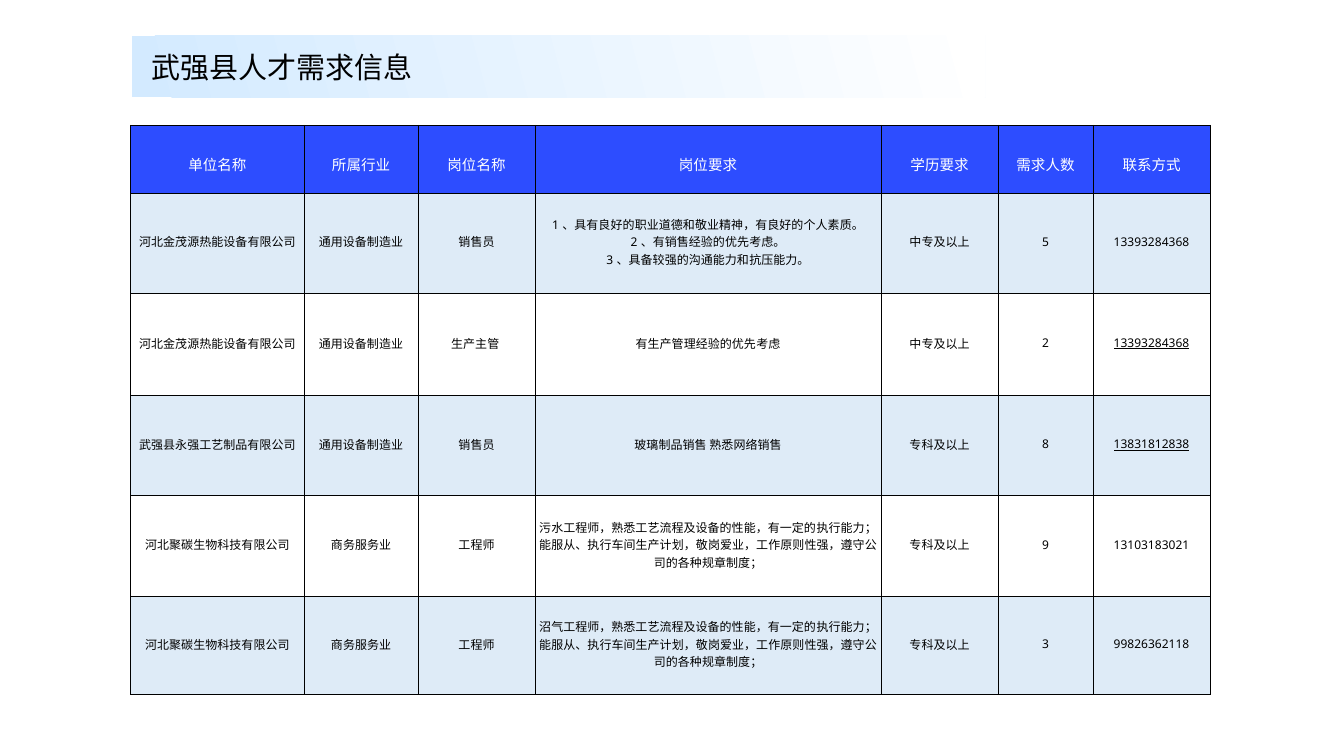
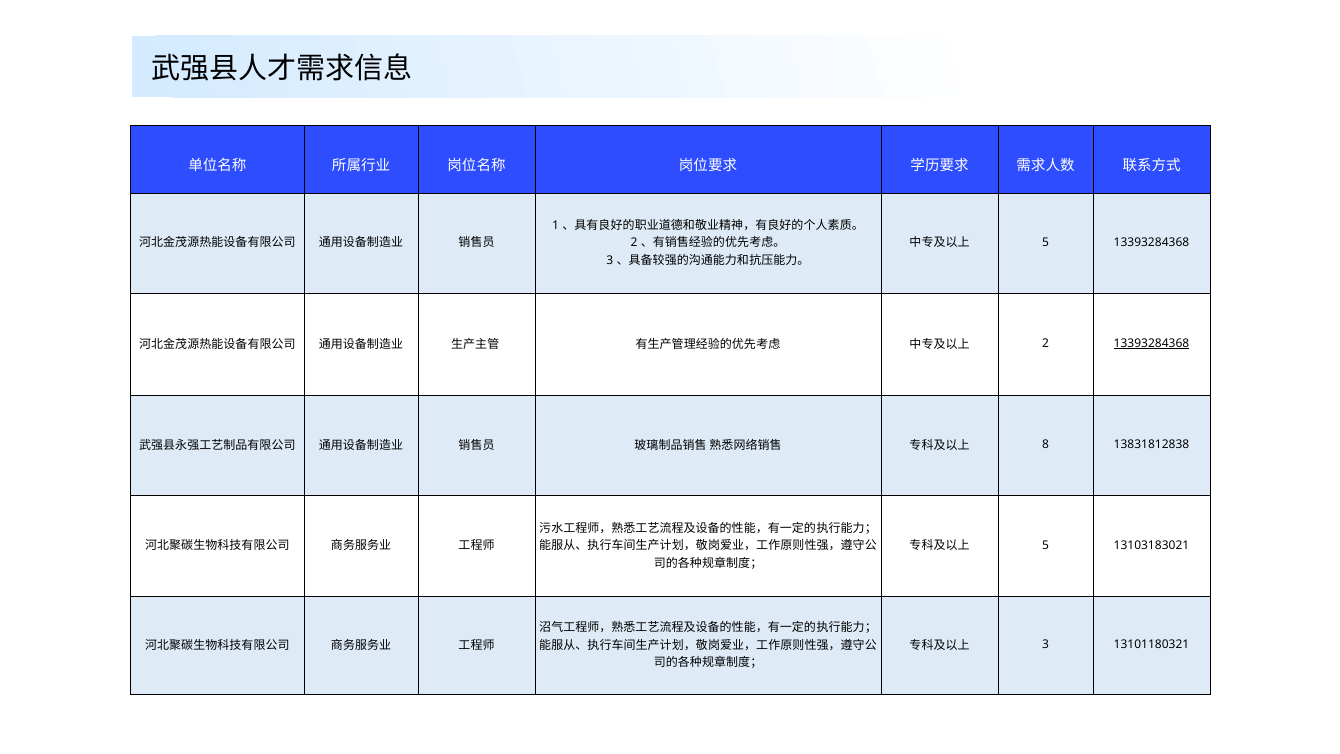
13831812838 underline: present -> none
9 at (1046, 545): 9 -> 5
99826362118: 99826362118 -> 13101180321
